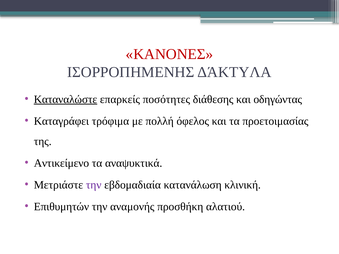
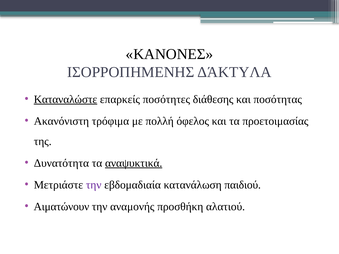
ΚΑΝΟΝΕΣ colour: red -> black
οδηγώντας: οδηγώντας -> ποσότητας
Καταγράφει: Καταγράφει -> Ακανόνιστη
Αντικείμενο: Αντικείμενο -> Δυνατότητα
αναψυκτικά underline: none -> present
κλινική: κλινική -> παιδιού
Επιθυμητών: Επιθυμητών -> Αιματώνουν
